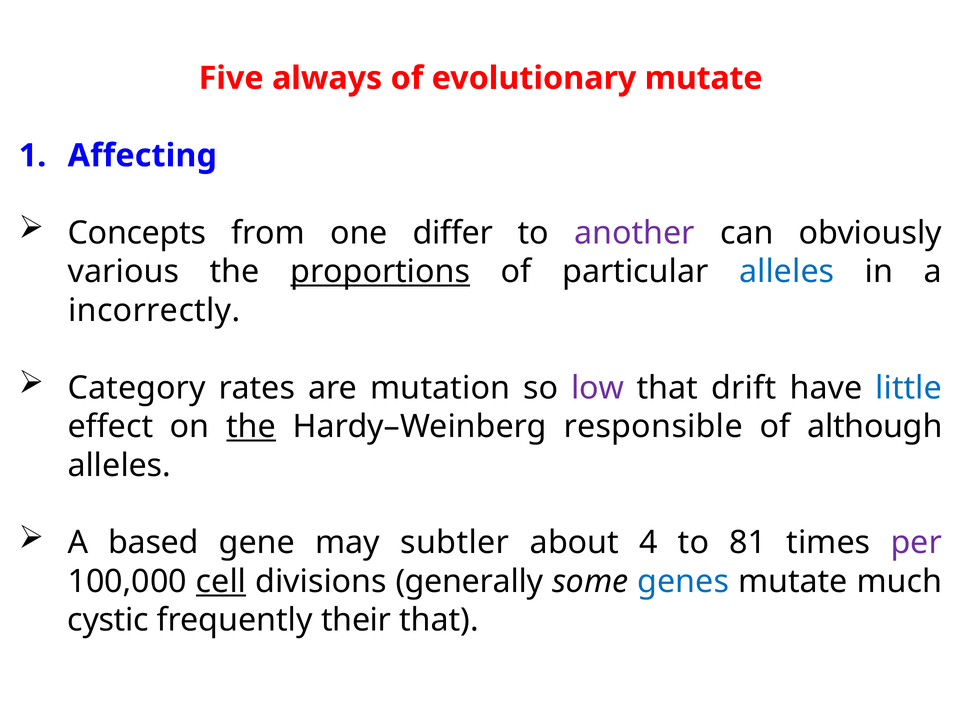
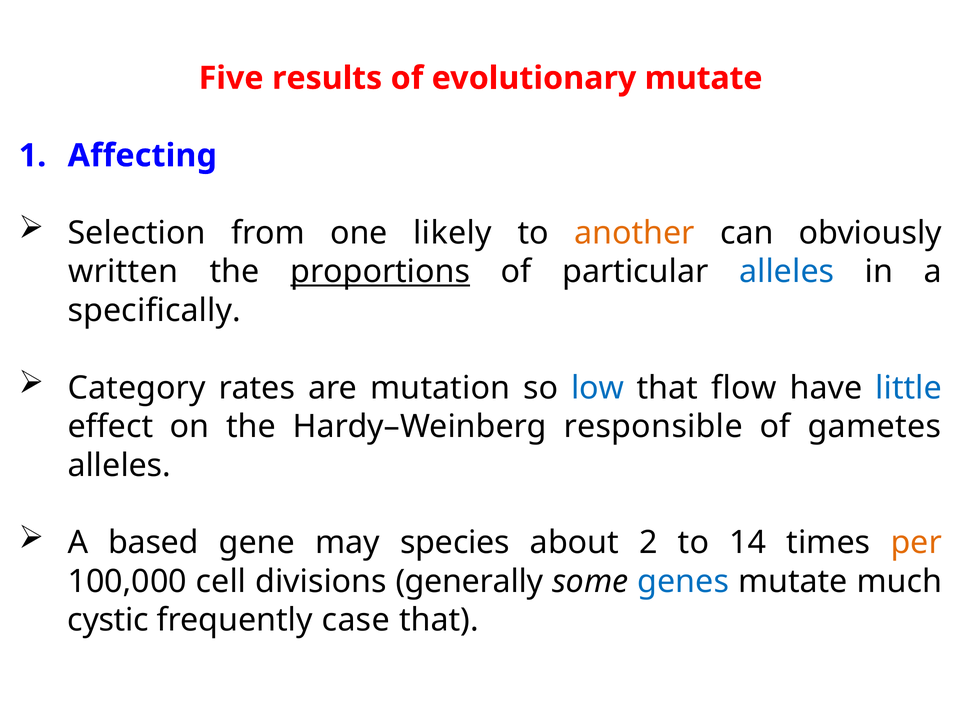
always: always -> results
Concepts: Concepts -> Selection
differ: differ -> likely
another colour: purple -> orange
various: various -> written
incorrectly: incorrectly -> specifically
low colour: purple -> blue
drift: drift -> flow
the at (251, 427) underline: present -> none
although: although -> gametes
subtler: subtler -> species
4: 4 -> 2
81: 81 -> 14
per colour: purple -> orange
cell underline: present -> none
their: their -> case
